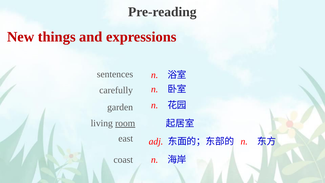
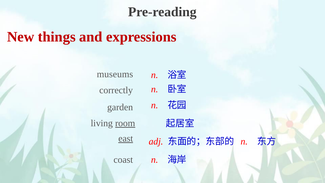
sentences: sentences -> museums
carefully: carefully -> correctly
east underline: none -> present
